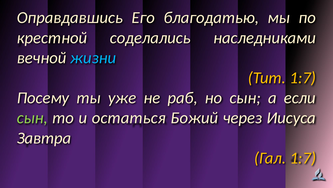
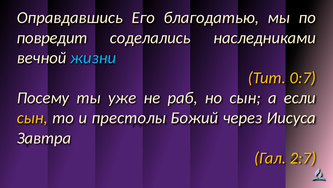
крестной: крестной -> повредит
Тит 1:7: 1:7 -> 0:7
сын at (32, 118) colour: light green -> yellow
остаться: остаться -> престолы
Гал 1:7: 1:7 -> 2:7
